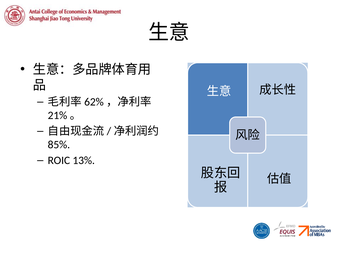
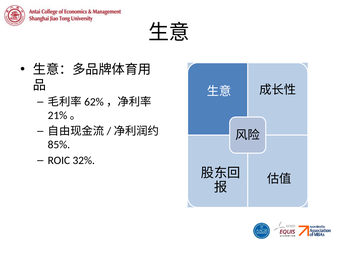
13%: 13% -> 32%
